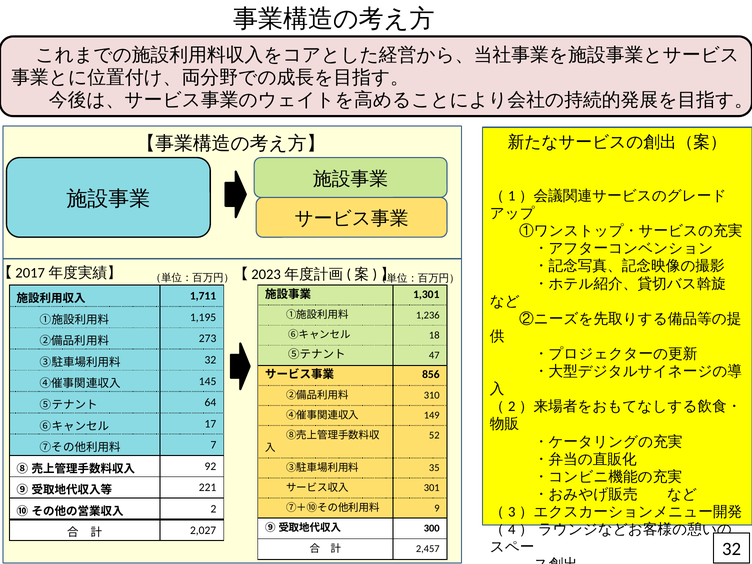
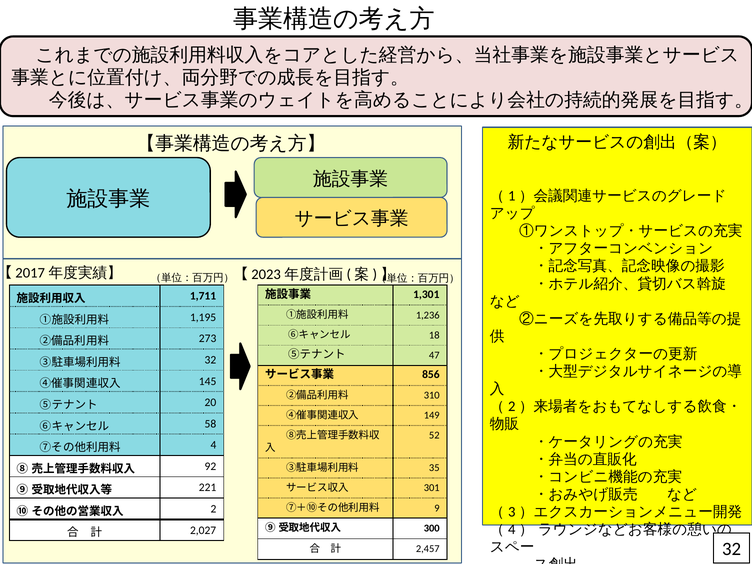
64: 64 -> 20
17: 17 -> 58
7: 7 -> 4
